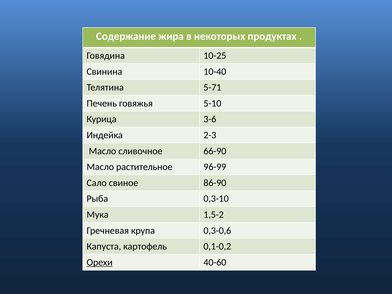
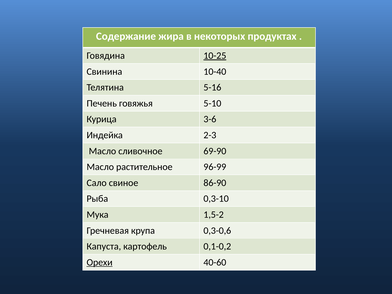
10-25 underline: none -> present
5-71: 5-71 -> 5-16
66-90: 66-90 -> 69-90
